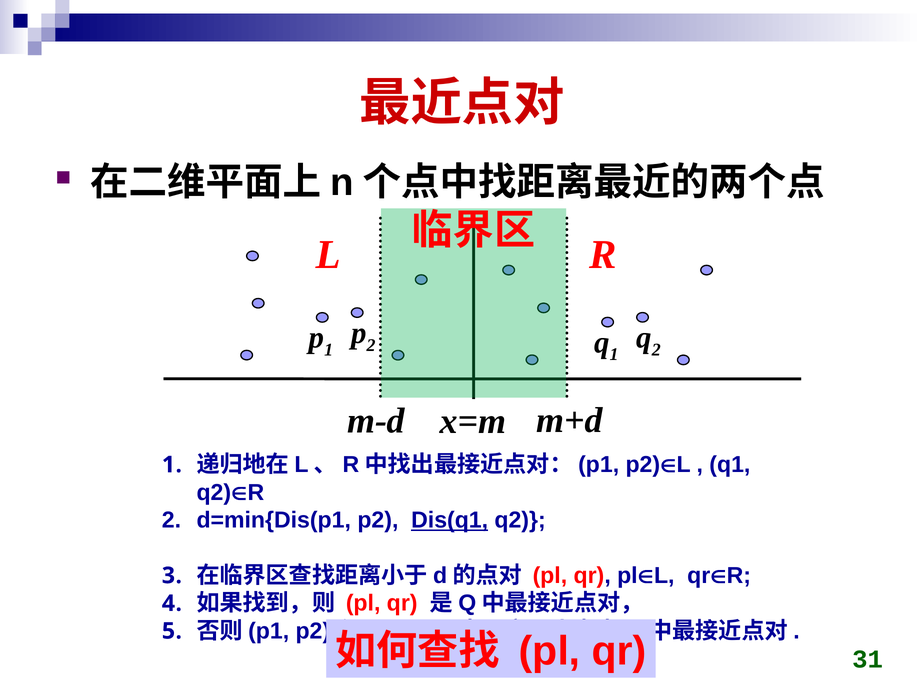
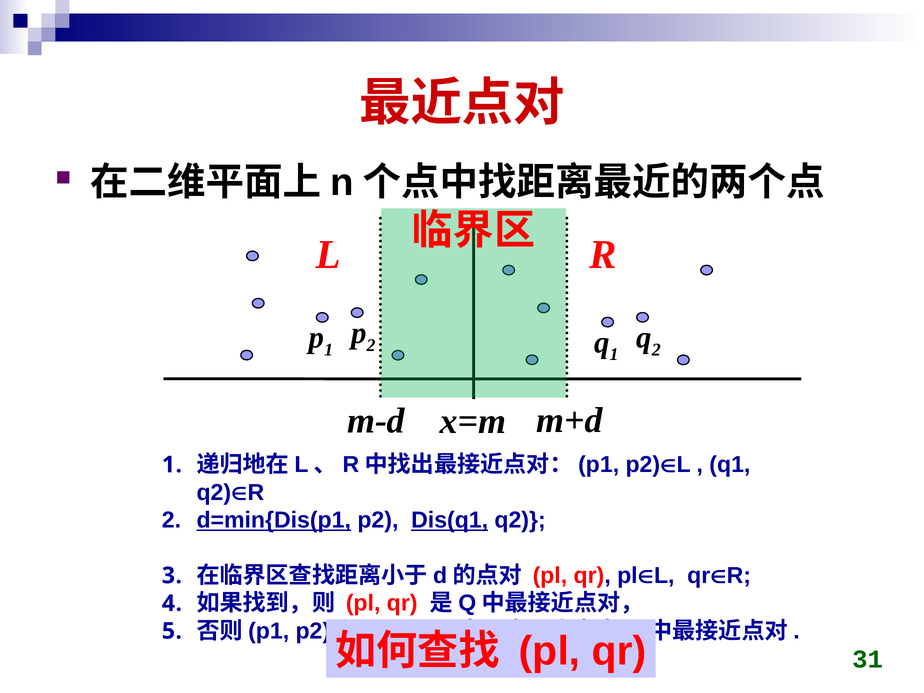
d=min{Dis(p1 underline: none -> present
